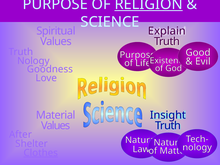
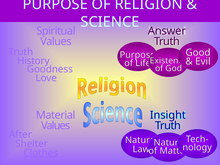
RELIGION underline: present -> none
Explain: Explain -> Answer
Nology at (33, 61): Nology -> History
